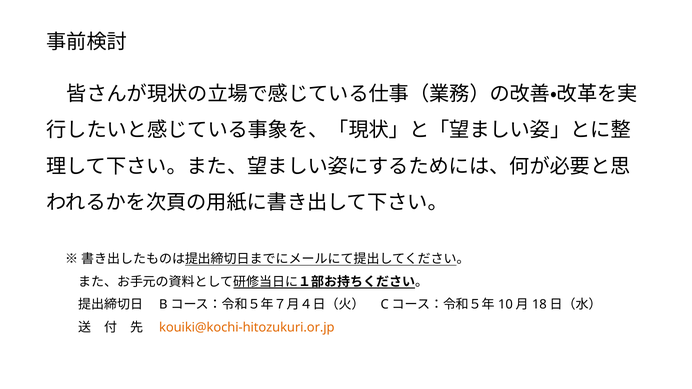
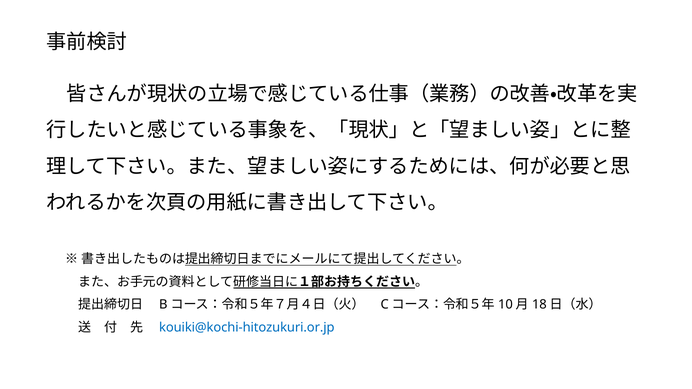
kouiki@kochi-hitozukuri.or.jp colour: orange -> blue
